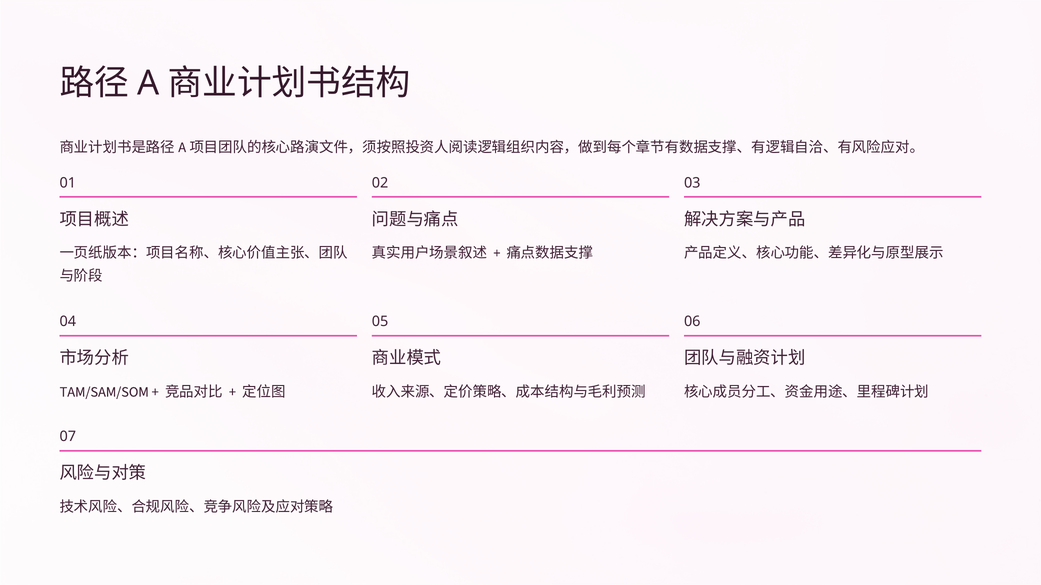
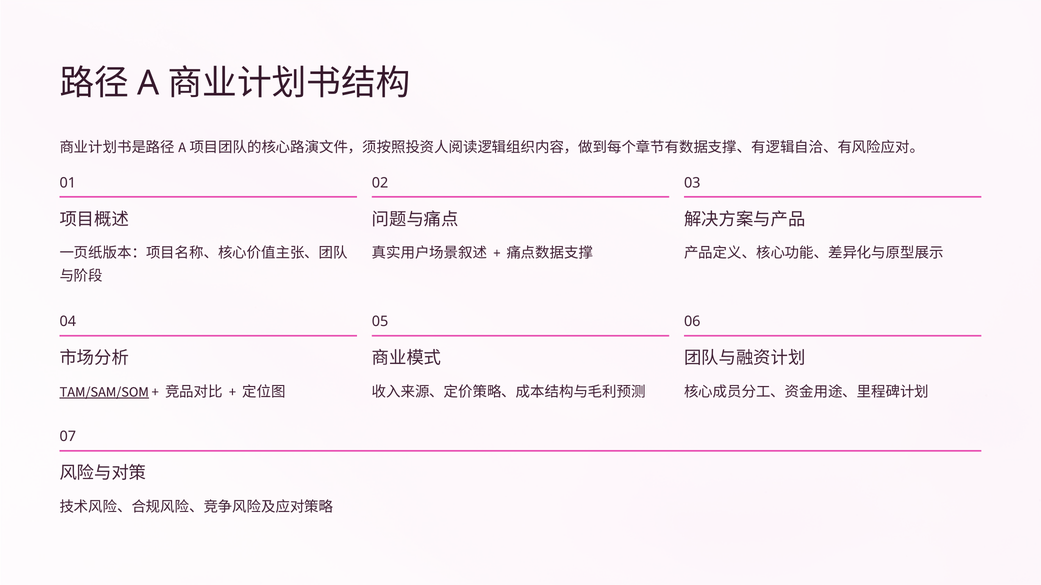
TAM/SAM/SOM underline: none -> present
